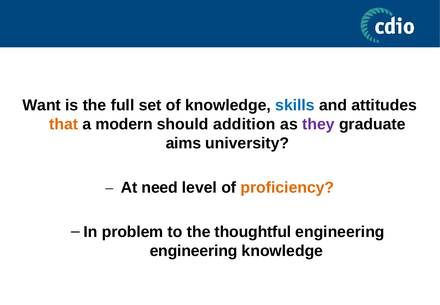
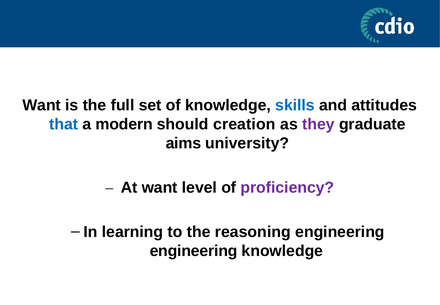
that colour: orange -> blue
addition: addition -> creation
At need: need -> want
proficiency colour: orange -> purple
problem: problem -> learning
thoughtful: thoughtful -> reasoning
